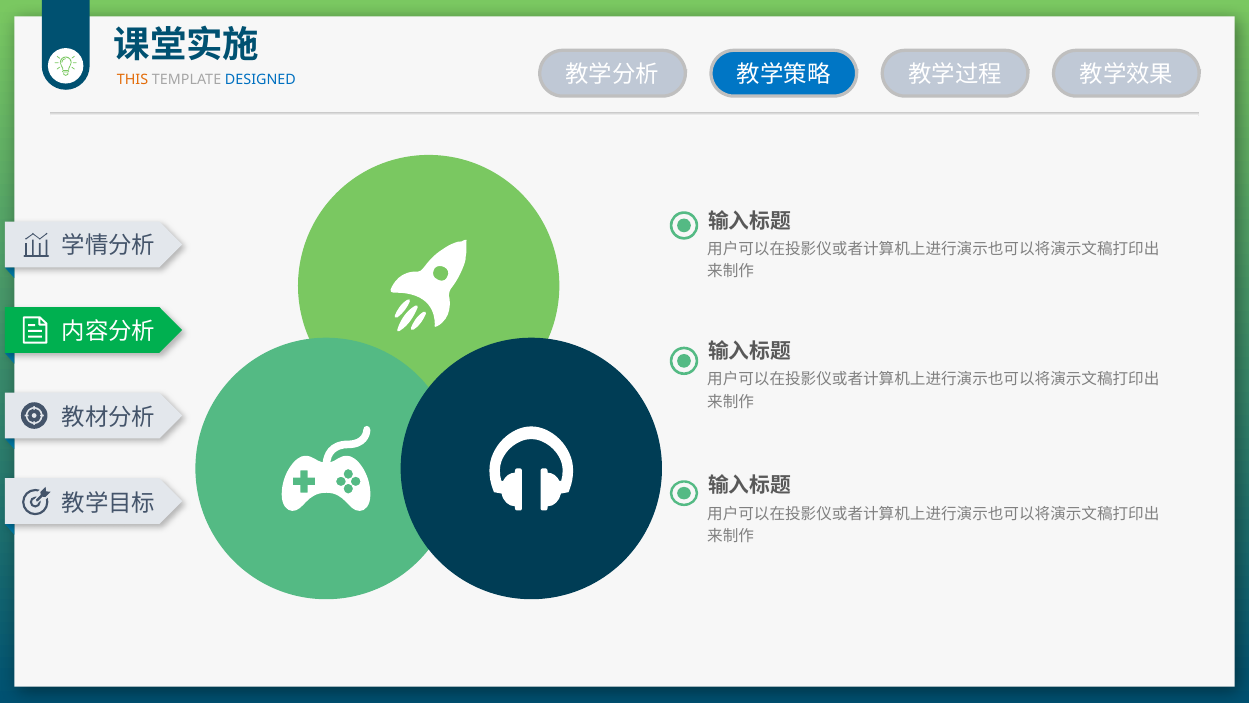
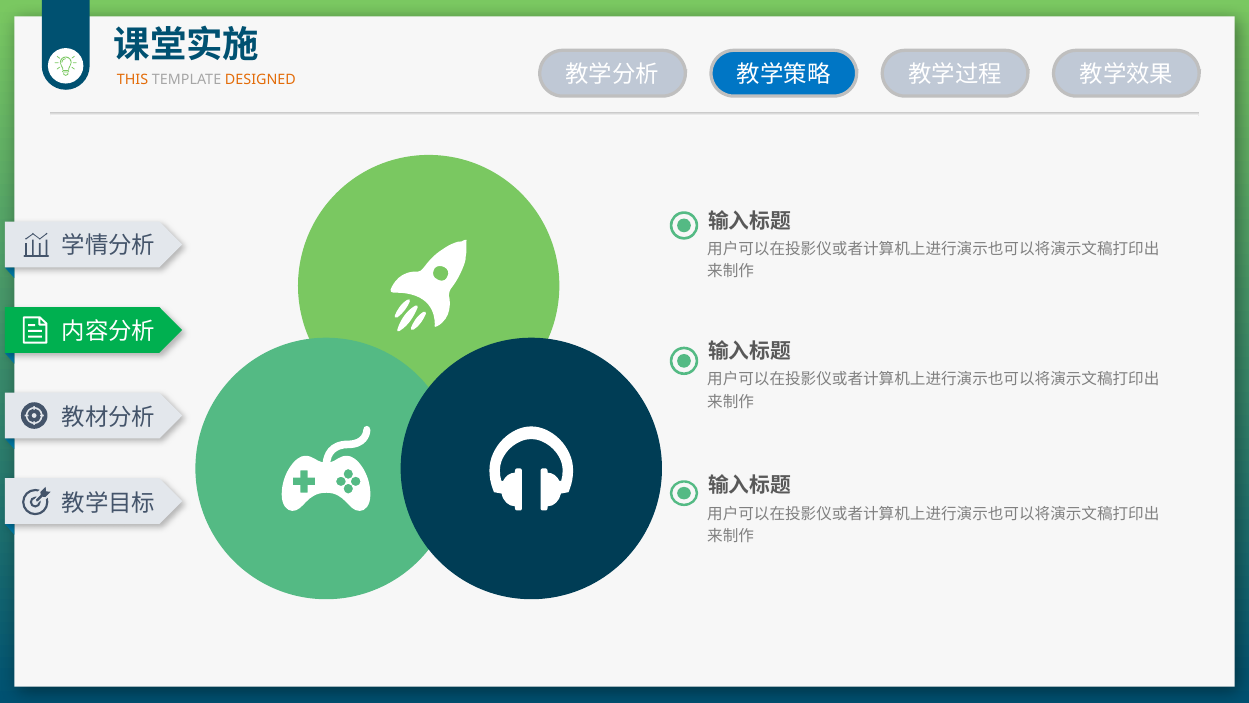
DESIGNED colour: blue -> orange
